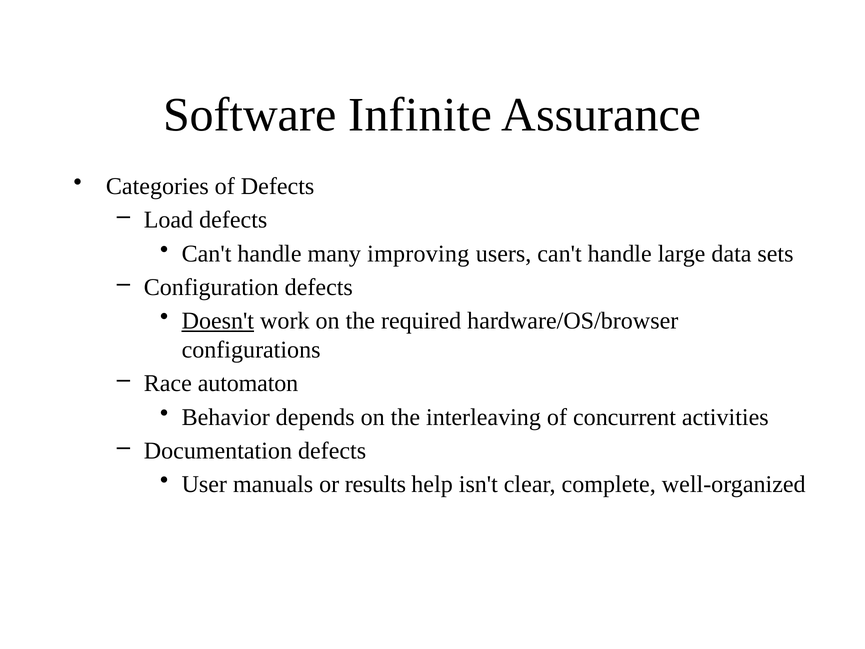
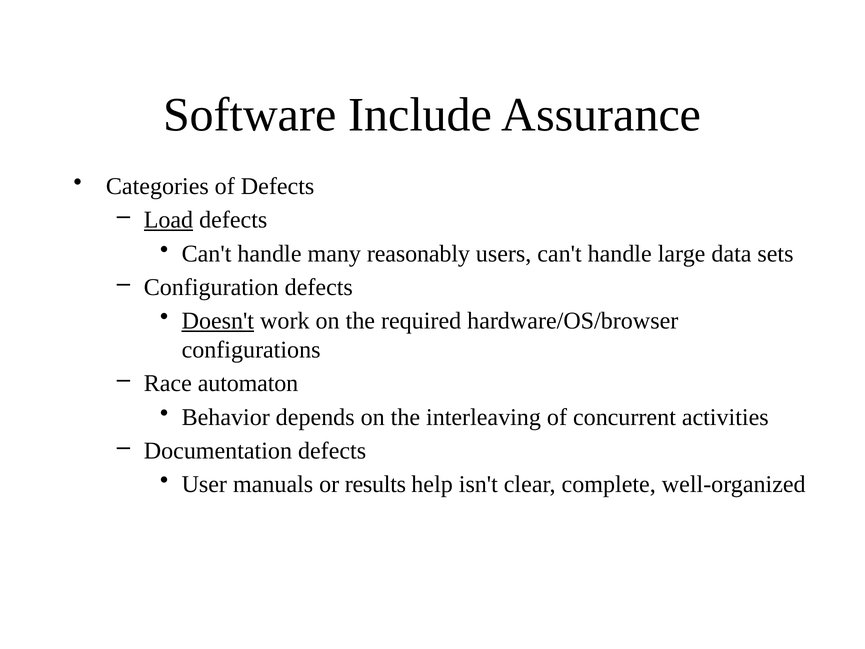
Infinite: Infinite -> Include
Load underline: none -> present
improving: improving -> reasonably
